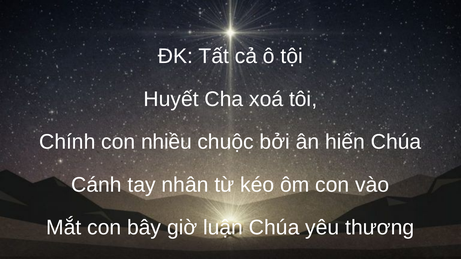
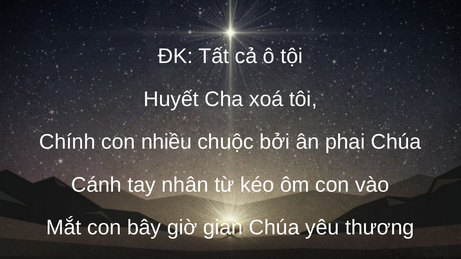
hiến: hiến -> phai
luận: luận -> gian
